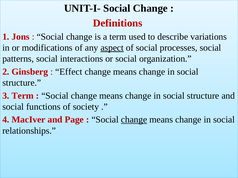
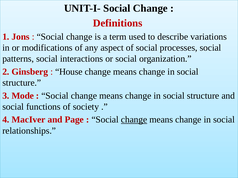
aspect underline: present -> none
Effect: Effect -> House
3 Term: Term -> Mode
